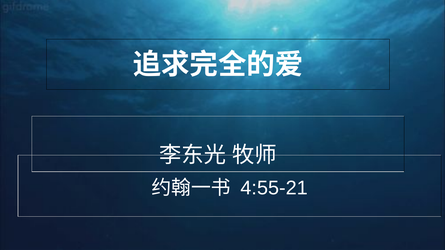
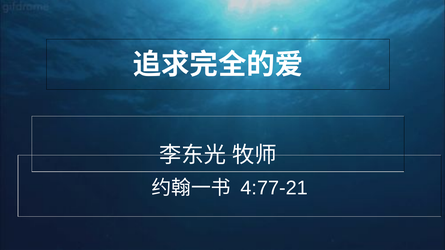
4:55-21: 4:55-21 -> 4:77-21
